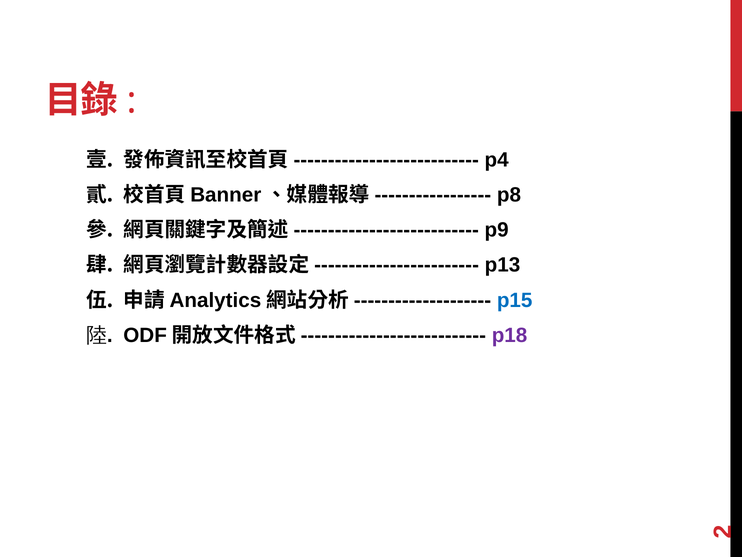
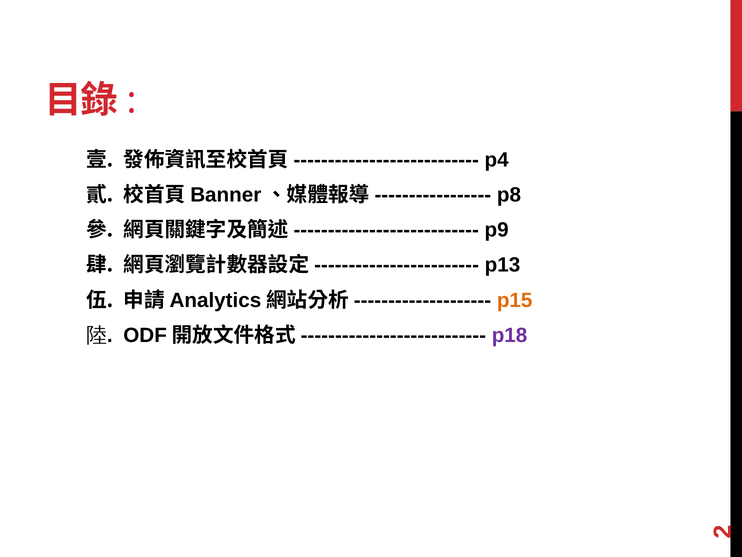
p15 colour: blue -> orange
